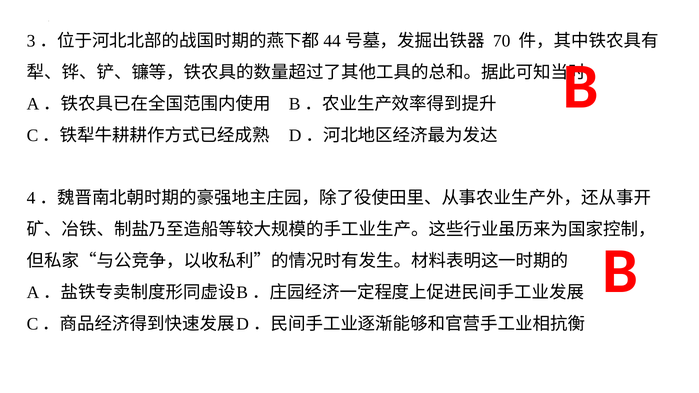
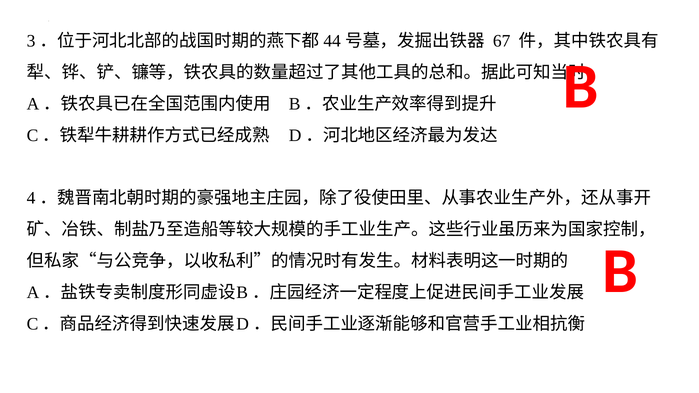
70: 70 -> 67
